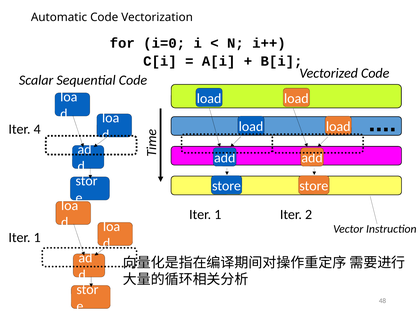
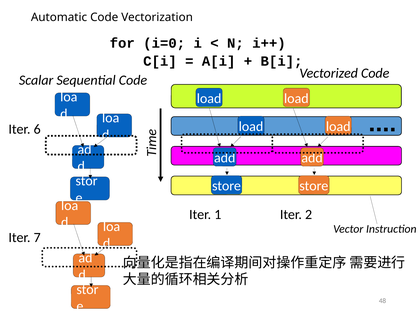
4: 4 -> 6
1 at (37, 237): 1 -> 7
